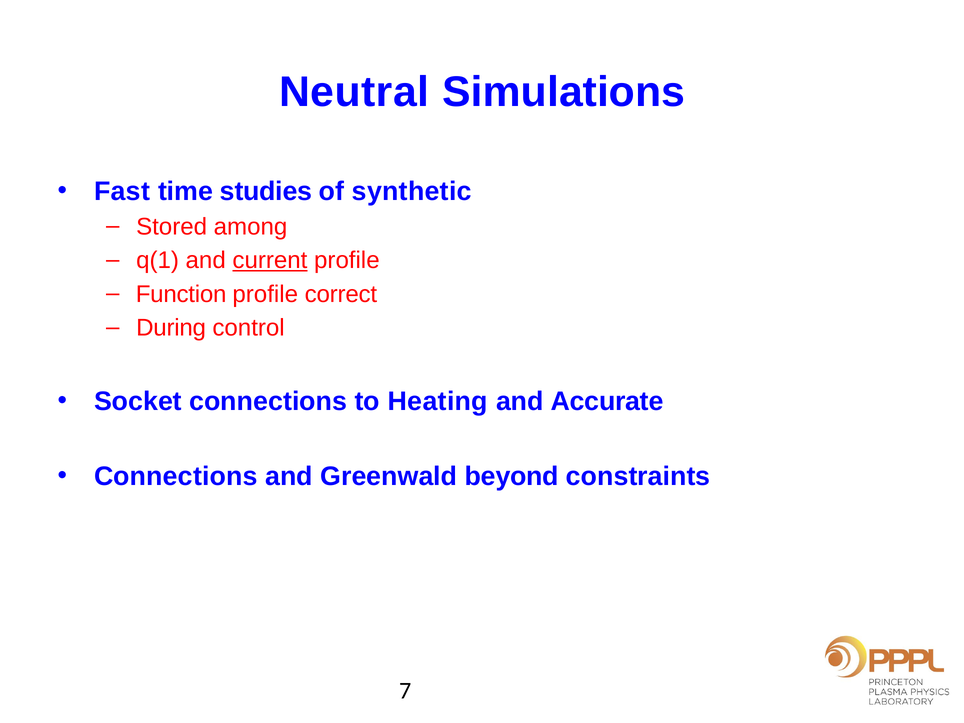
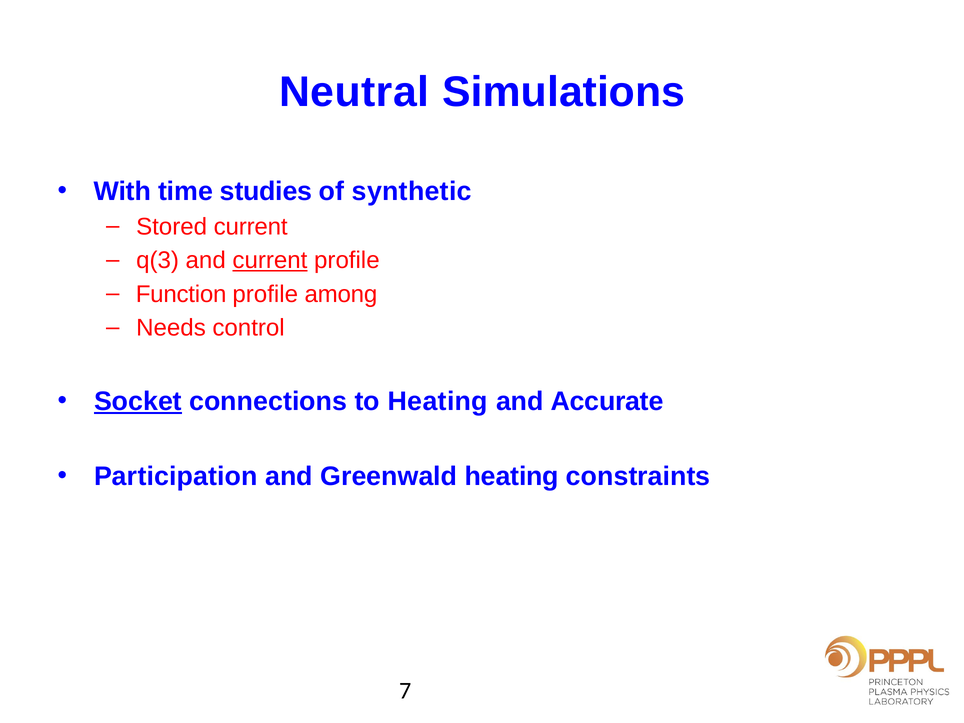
Fast: Fast -> With
Stored among: among -> current
q(1: q(1 -> q(3
correct: correct -> among
During: During -> Needs
Socket underline: none -> present
Connections at (176, 476): Connections -> Participation
Greenwald beyond: beyond -> heating
